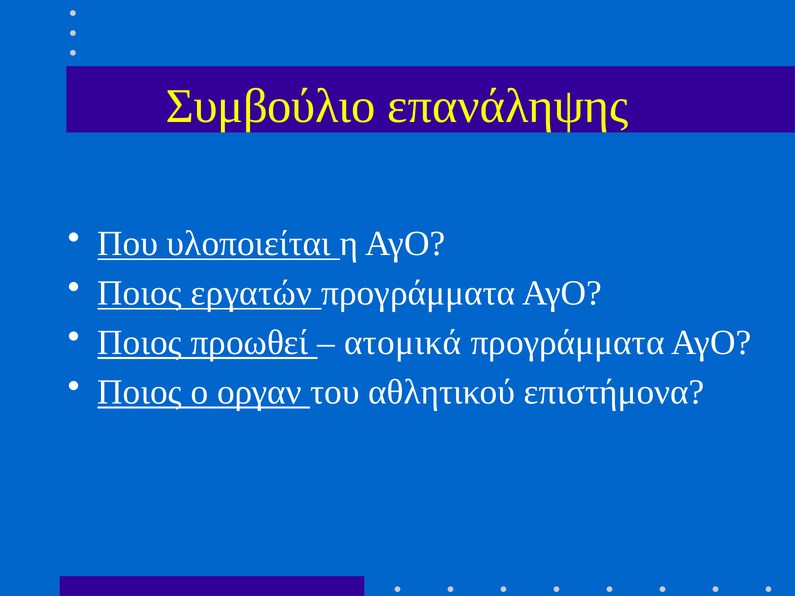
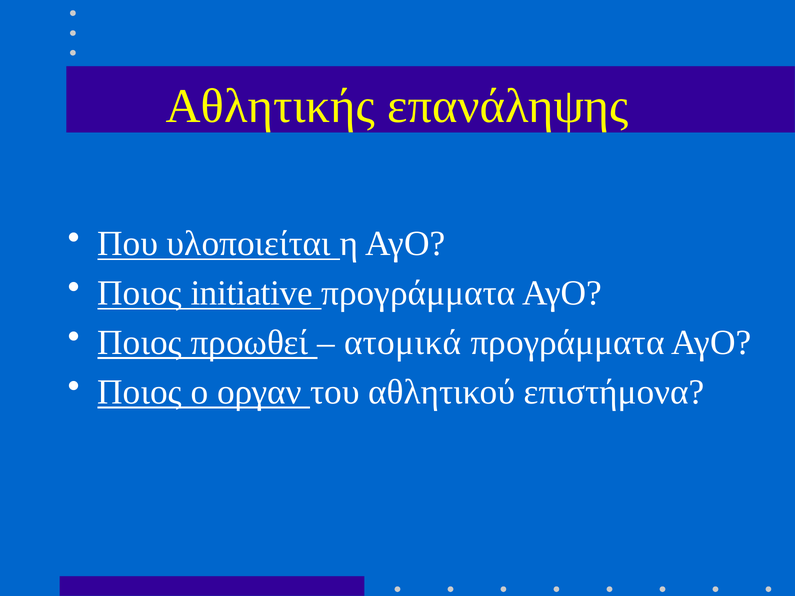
Συμβούλιο: Συμβούλιο -> Αθλητικής
εργατών: εργατών -> initiative
